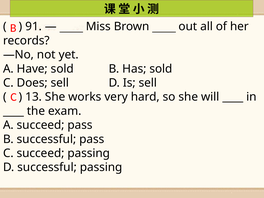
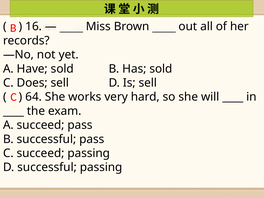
91: 91 -> 16
13: 13 -> 64
